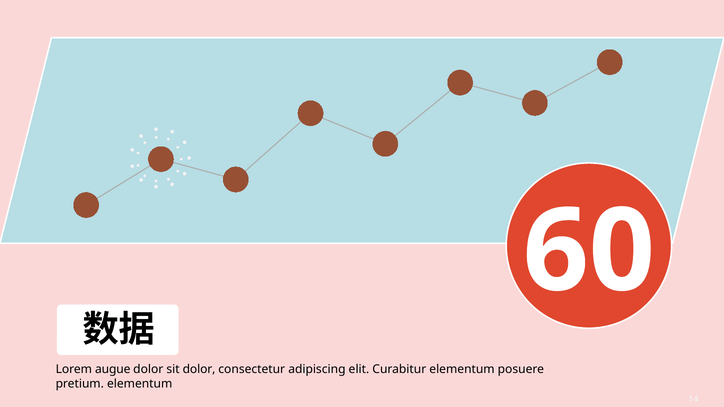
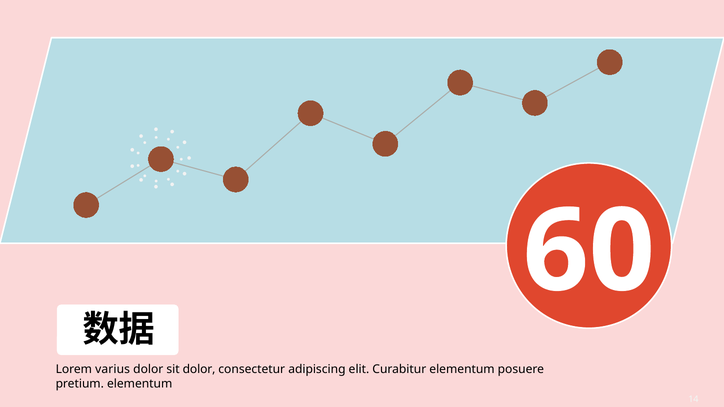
augue: augue -> varius
